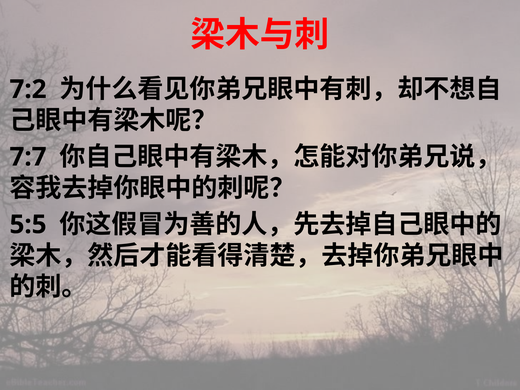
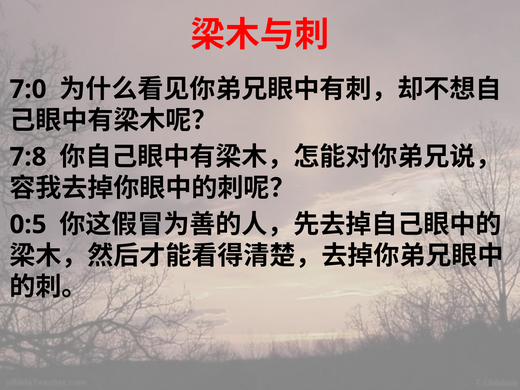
7:2: 7:2 -> 7:0
7:7: 7:7 -> 7:8
5:5: 5:5 -> 0:5
